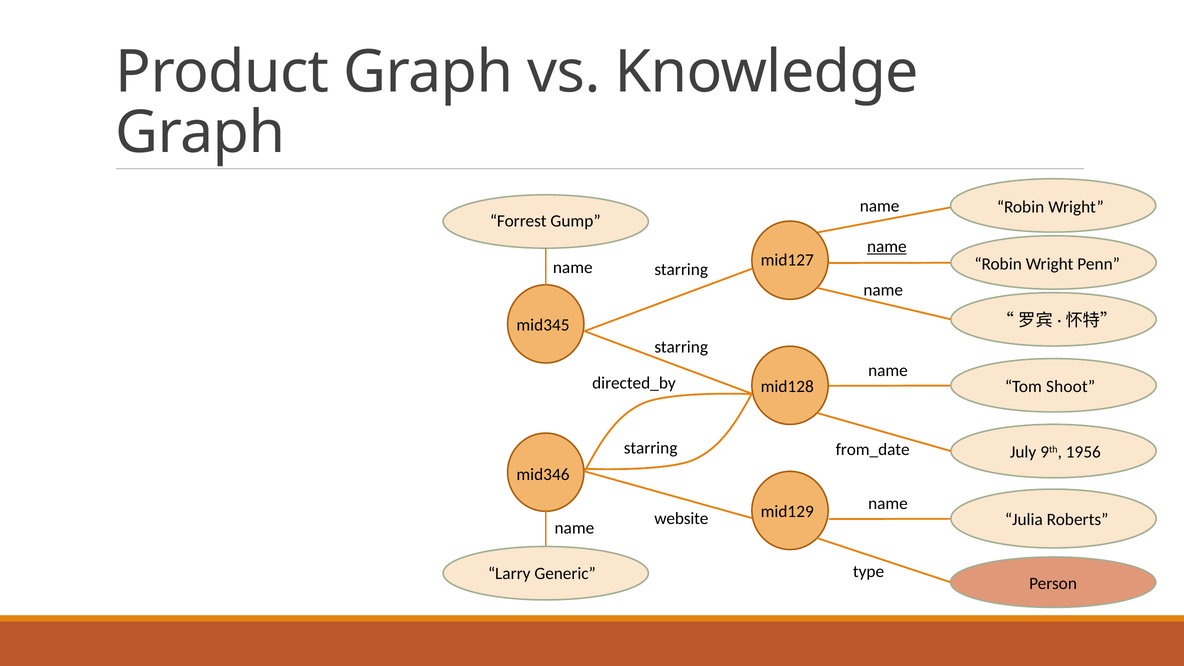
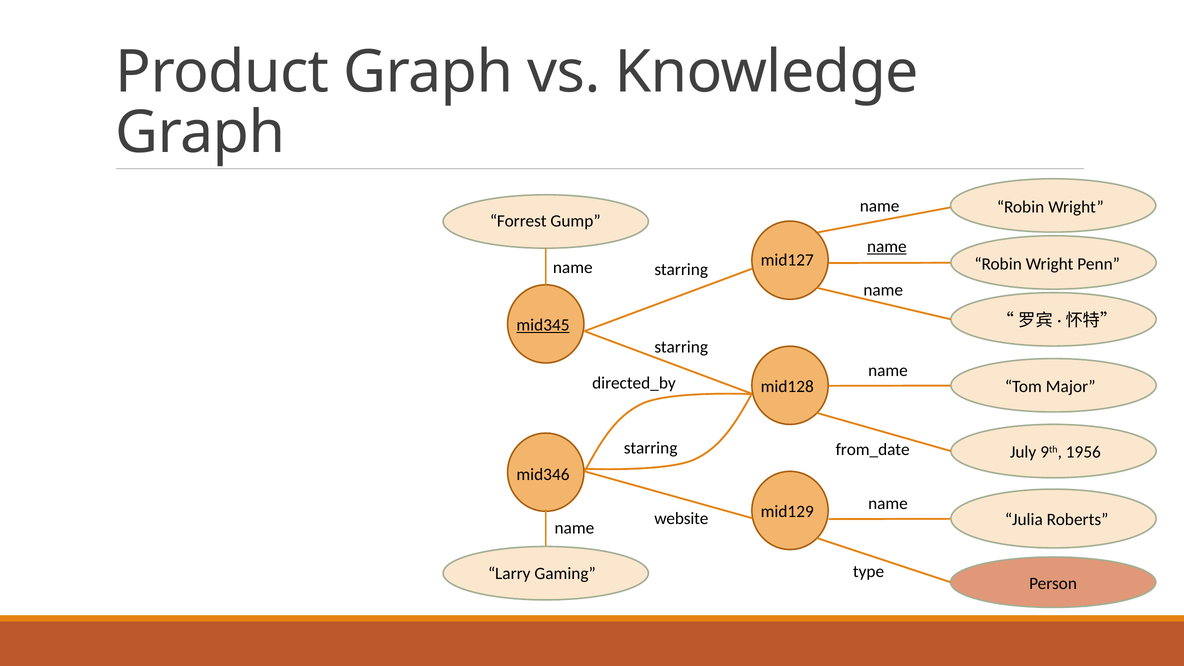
mid345 underline: none -> present
Shoot: Shoot -> Major
Generic: Generic -> Gaming
